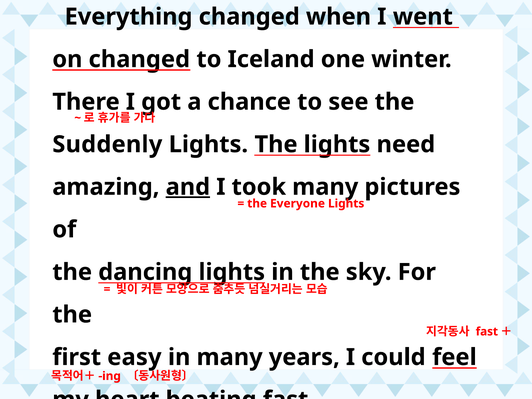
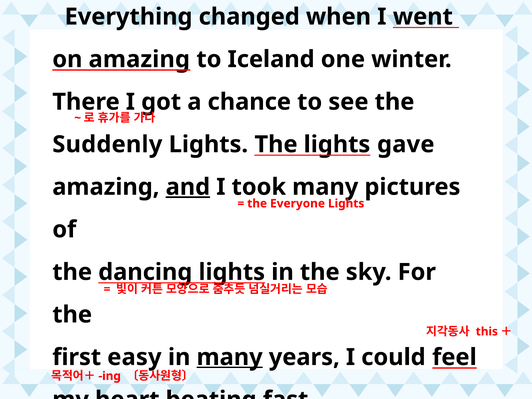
on changed: changed -> amazing
need: need -> gave
fast at (487, 332): fast -> this
many at (230, 357) underline: none -> present
